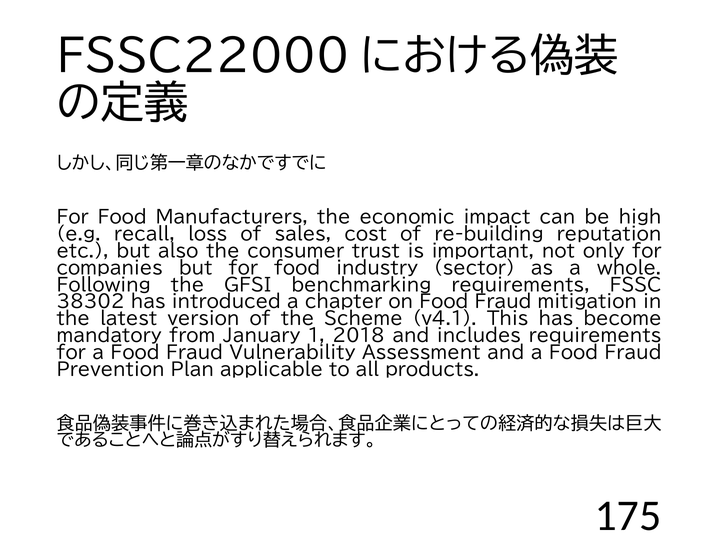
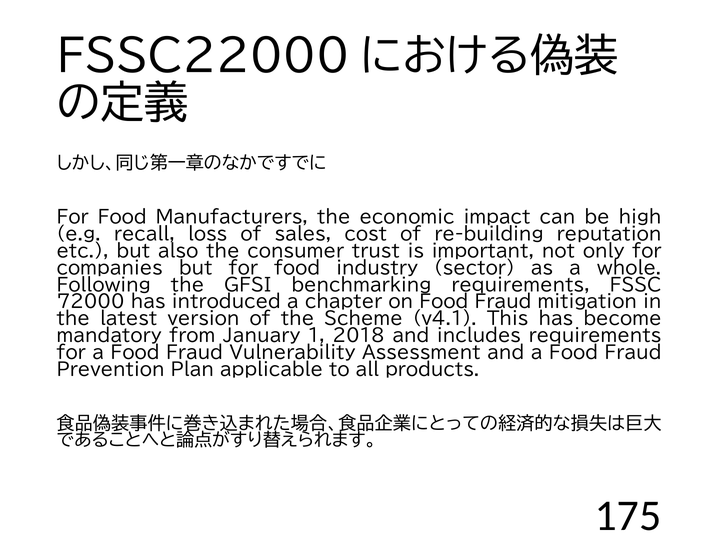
38302: 38302 -> 72000
